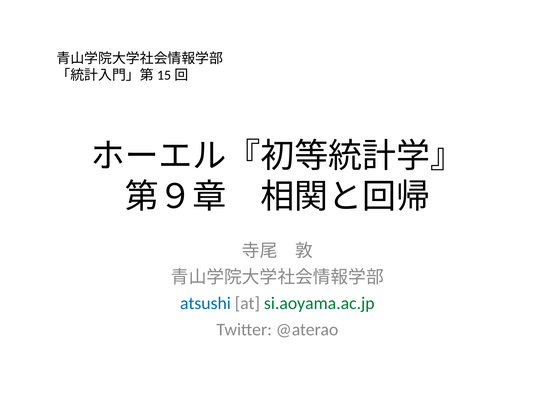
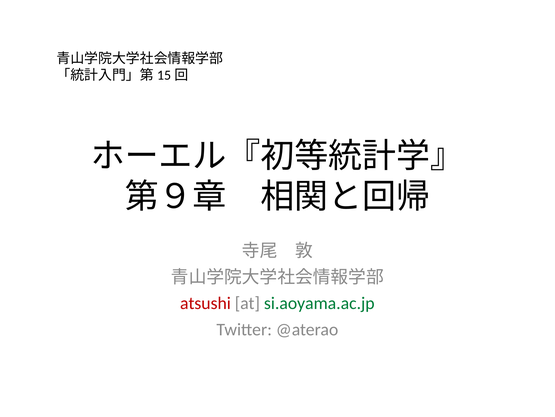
atsushi colour: blue -> red
